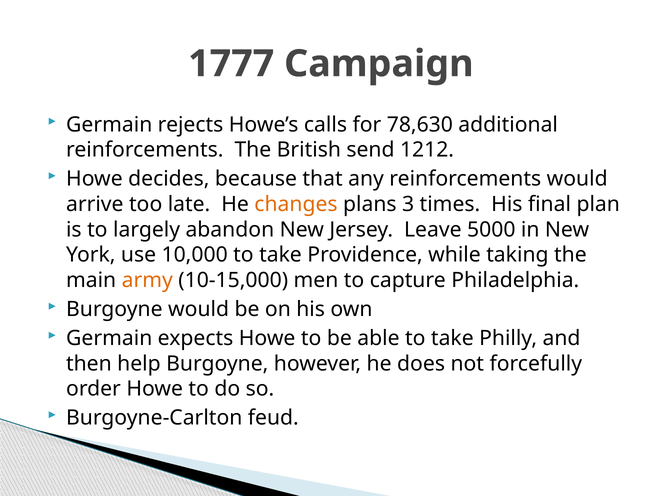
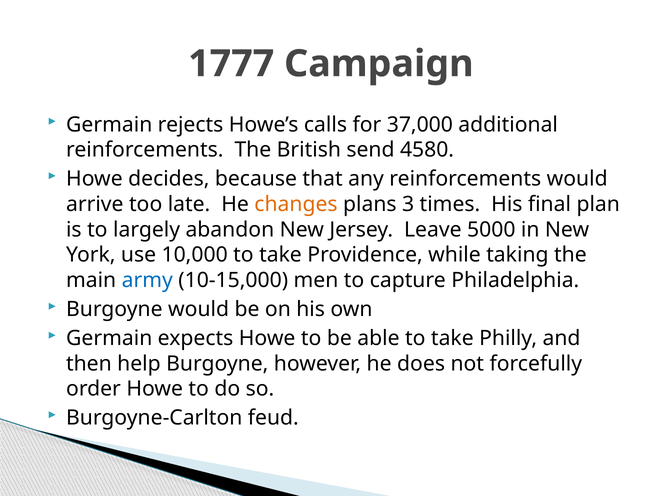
78,630: 78,630 -> 37,000
1212: 1212 -> 4580
army colour: orange -> blue
